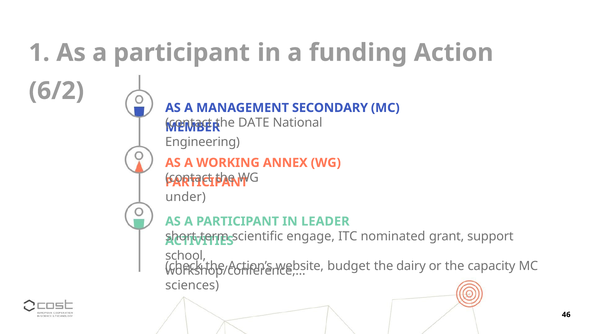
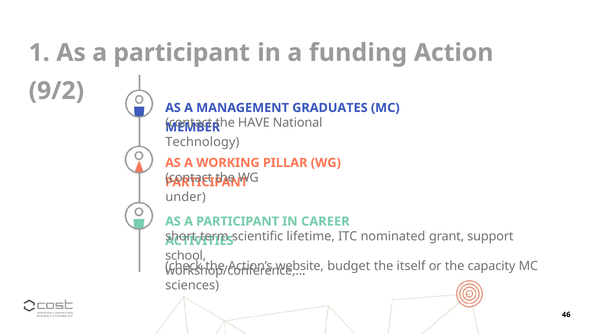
6/2: 6/2 -> 9/2
SECONDARY: SECONDARY -> GRADUATES
DATE: DATE -> HAVE
Engineering: Engineering -> Technology
ANNEX: ANNEX -> PILLAR
LEADER: LEADER -> CAREER
engage: engage -> lifetime
dairy: dairy -> itself
